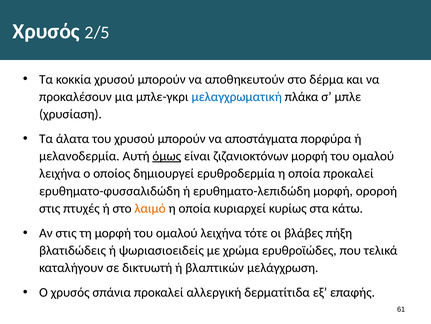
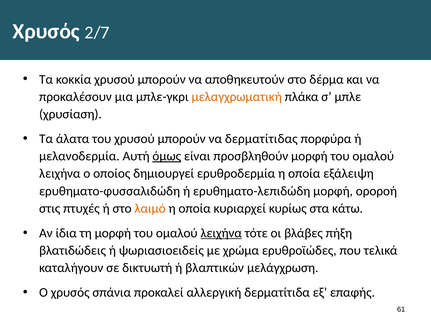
2/5: 2/5 -> 2/7
μελαγχρωματική colour: blue -> orange
αποστάγματα: αποστάγματα -> δερματίτιδας
ζιζανιοκτόνων: ζιζανιοκτόνων -> προσβληθούν
οποία προκαλεί: προκαλεί -> εξάλειψη
Αν στις: στις -> ίδια
λειχήνα at (221, 233) underline: none -> present
